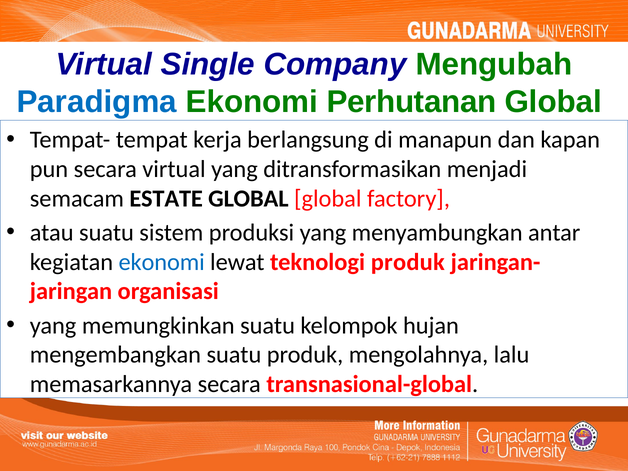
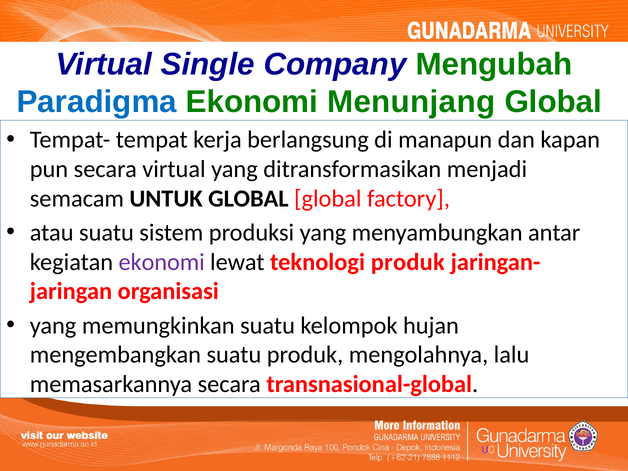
Perhutanan: Perhutanan -> Menunjang
ESTATE: ESTATE -> UNTUK
ekonomi at (162, 262) colour: blue -> purple
